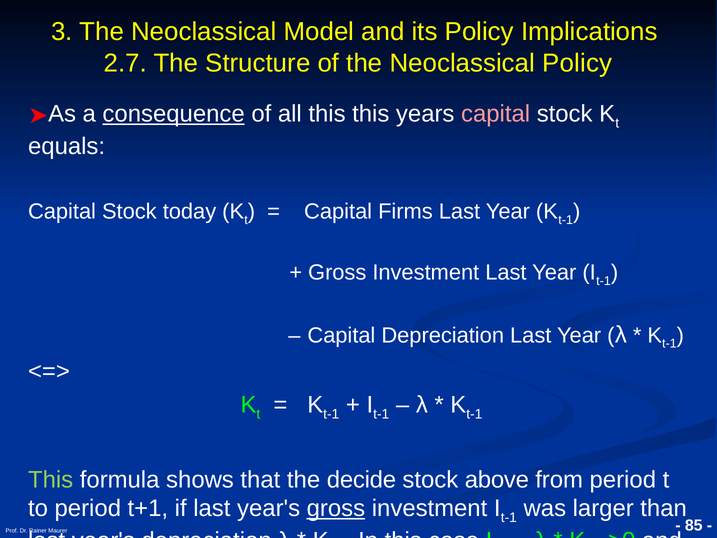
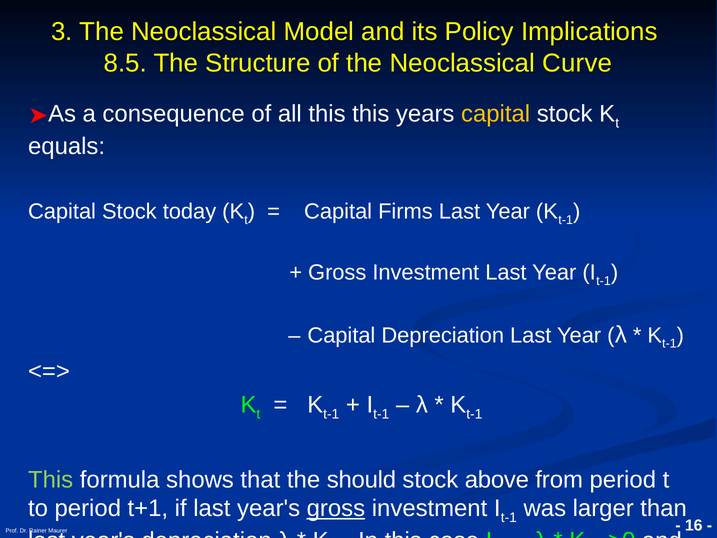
2.7: 2.7 -> 8.5
Neoclassical Policy: Policy -> Curve
consequence underline: present -> none
capital at (496, 114) colour: pink -> yellow
decide: decide -> should
85: 85 -> 16
